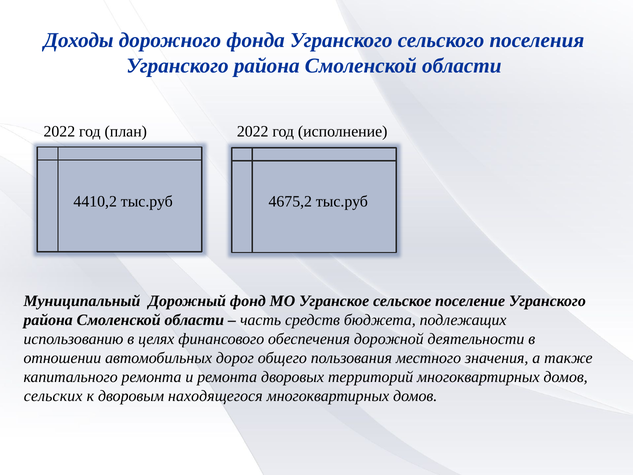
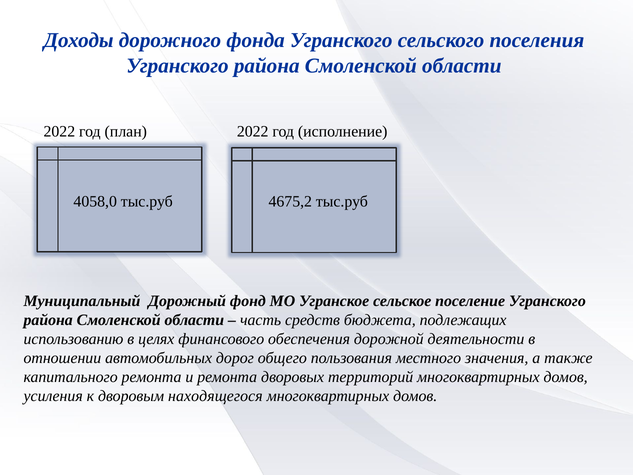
4410,2: 4410,2 -> 4058,0
сельских: сельских -> усиления
